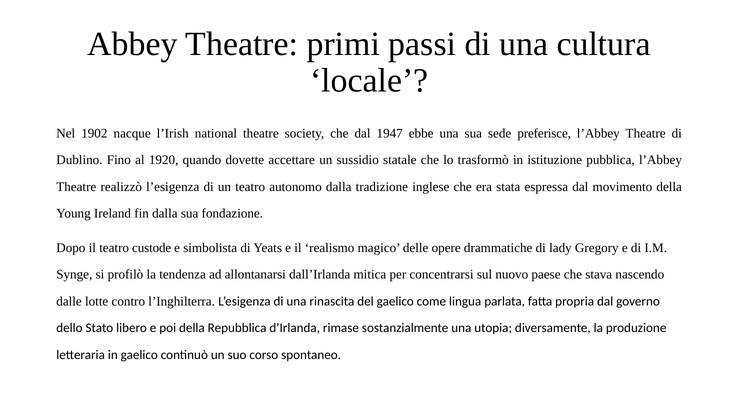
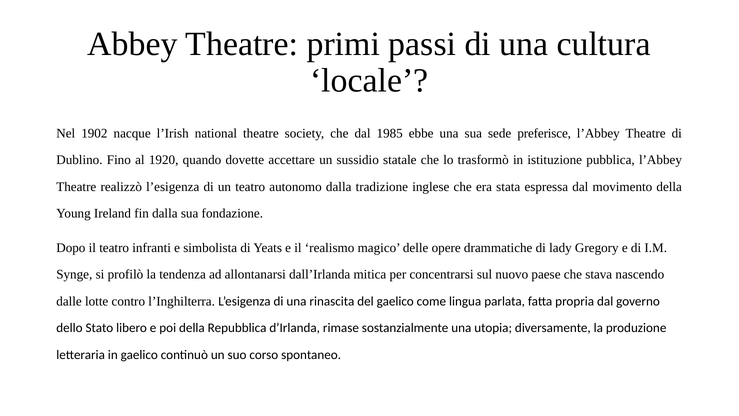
1947: 1947 -> 1985
custode: custode -> infranti
